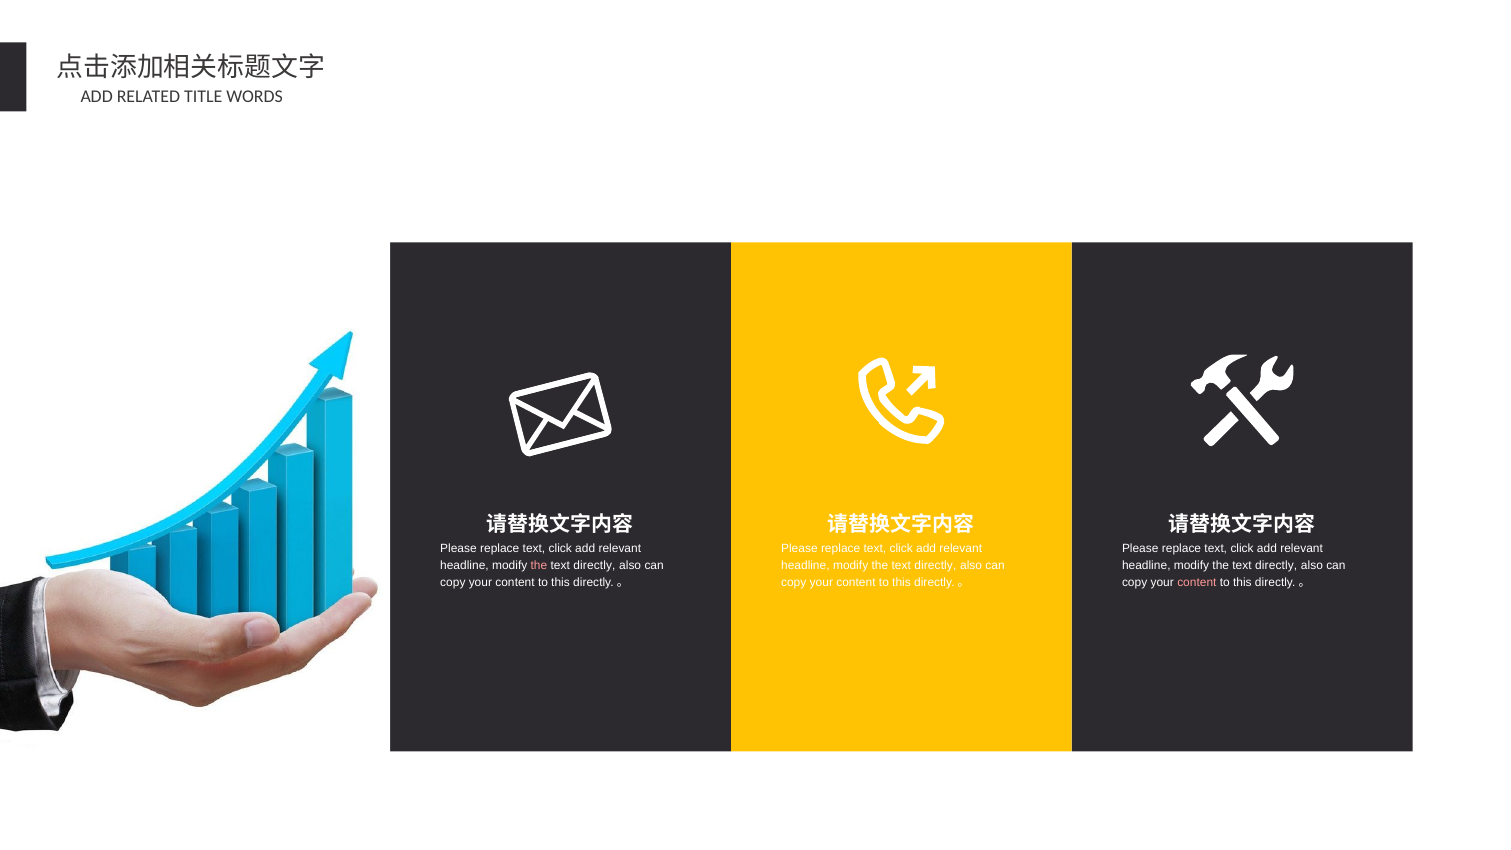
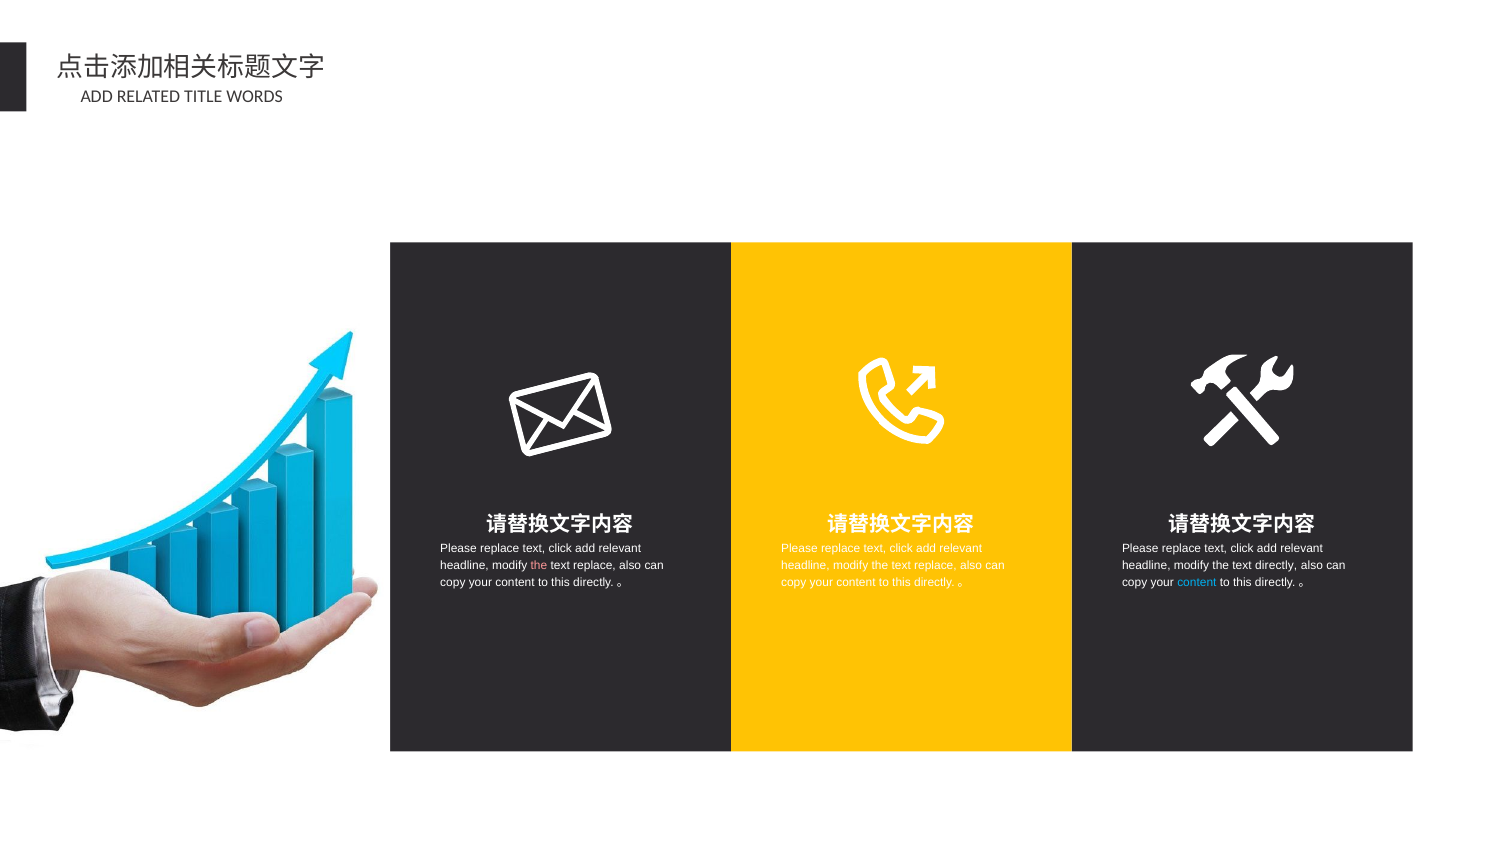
directly at (594, 565): directly -> replace
directly at (935, 565): directly -> replace
content at (1197, 582) colour: pink -> light blue
